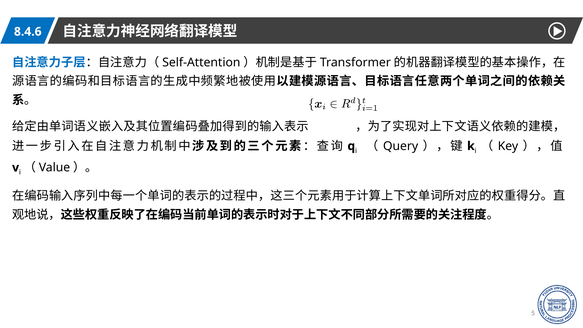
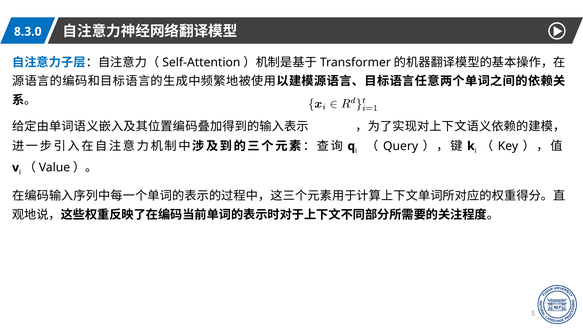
8.4.6: 8.4.6 -> 8.3.0
